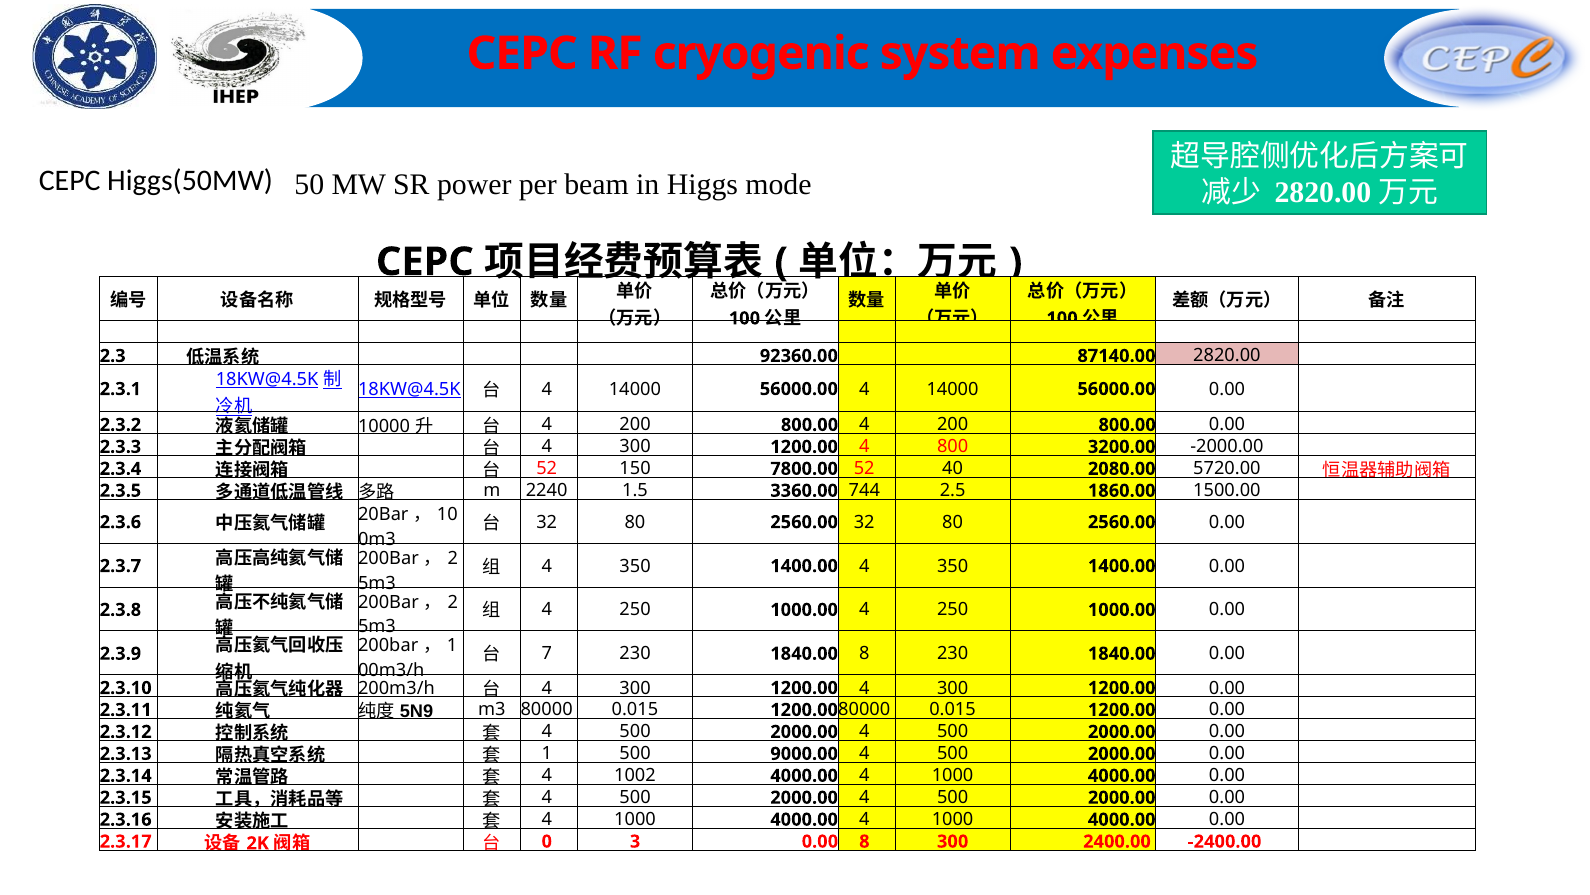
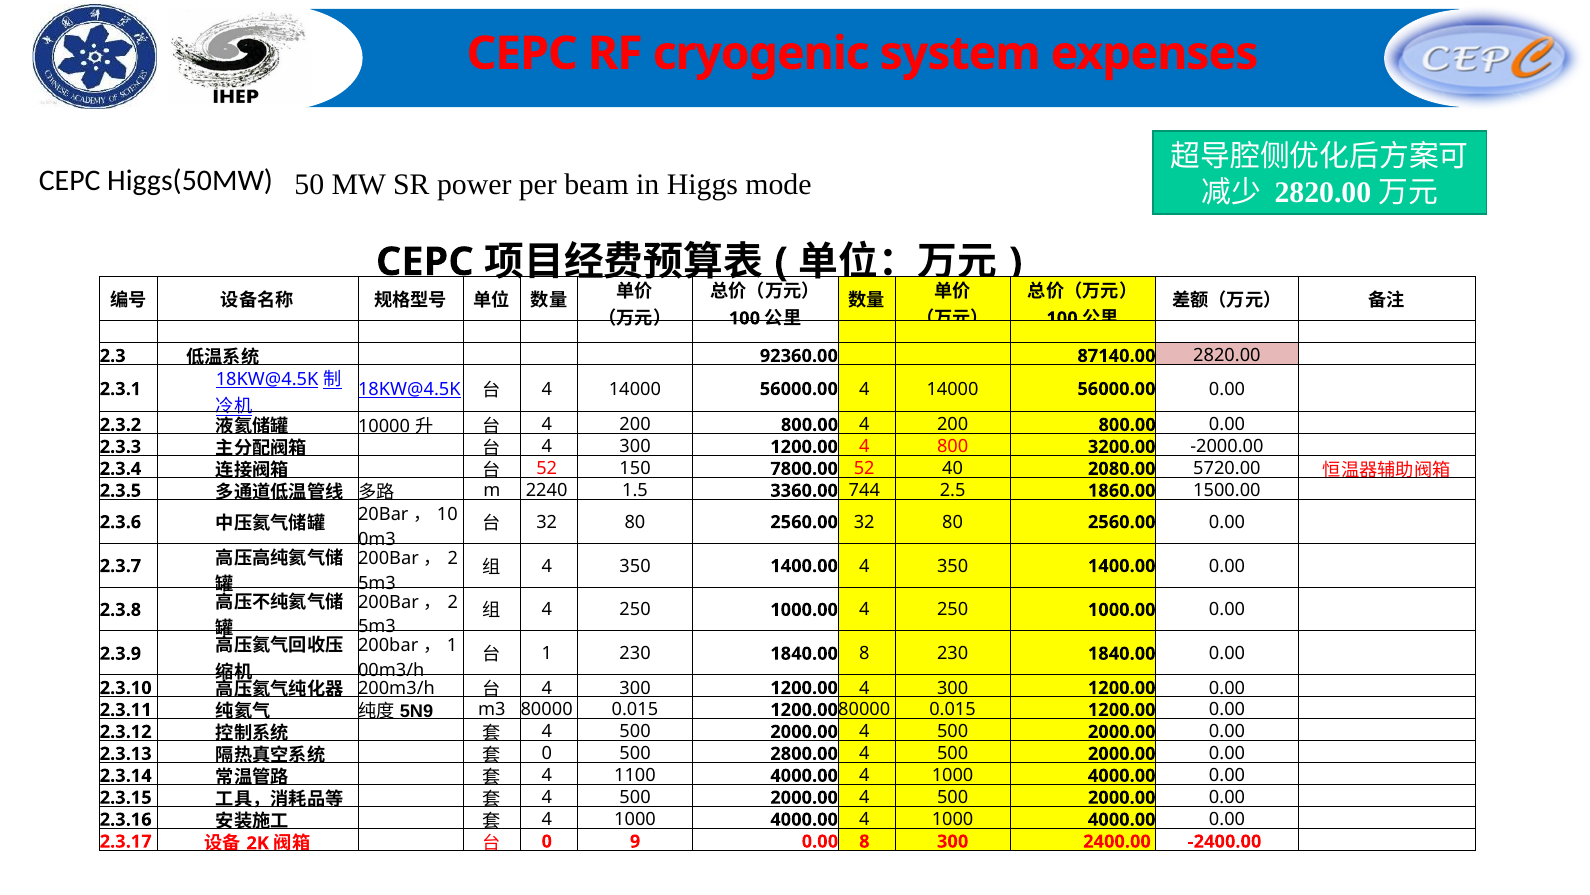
7 at (547, 653): 7 -> 1
1 at (547, 753): 1 -> 0
9000.00: 9000.00 -> 2800.00
1002: 1002 -> 1100
3: 3 -> 9
